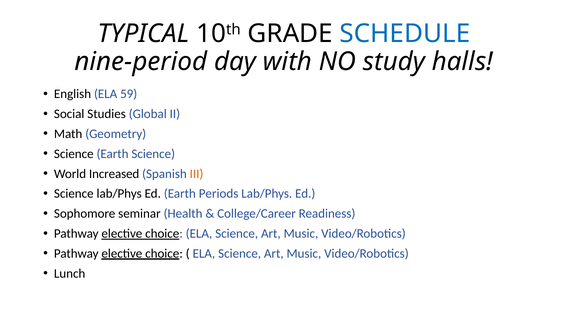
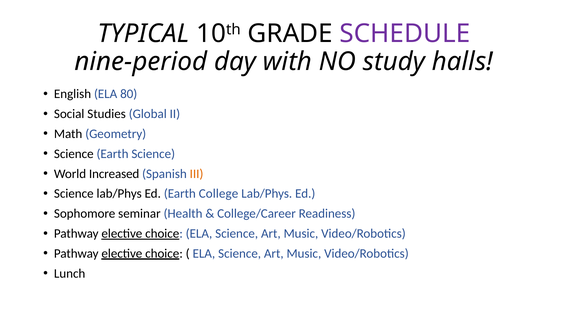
SCHEDULE colour: blue -> purple
59: 59 -> 80
Periods: Periods -> College
